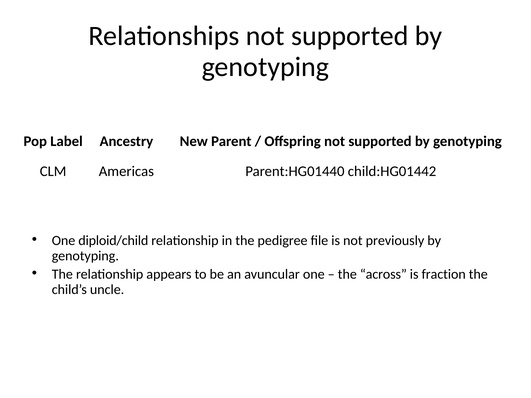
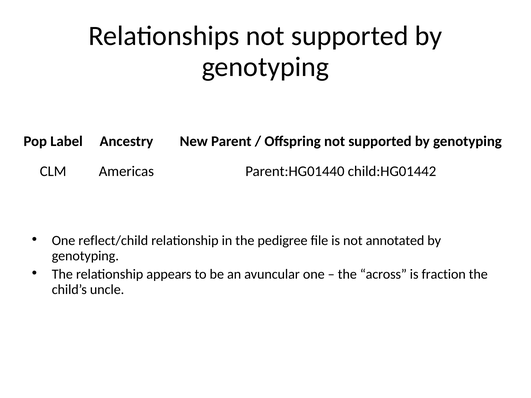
diploid/child: diploid/child -> reflect/child
previously: previously -> annotated
